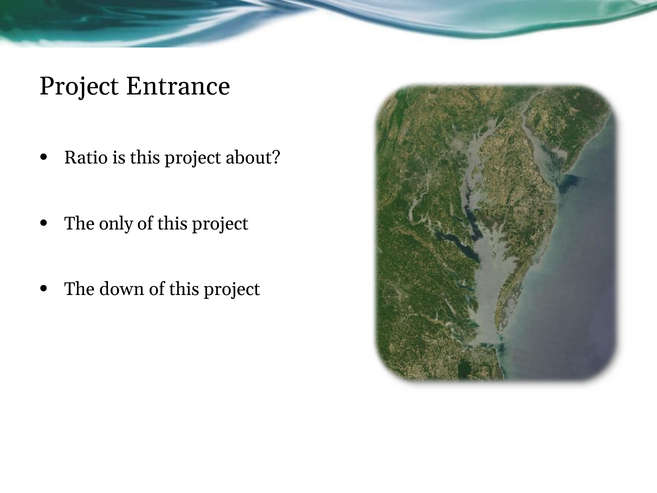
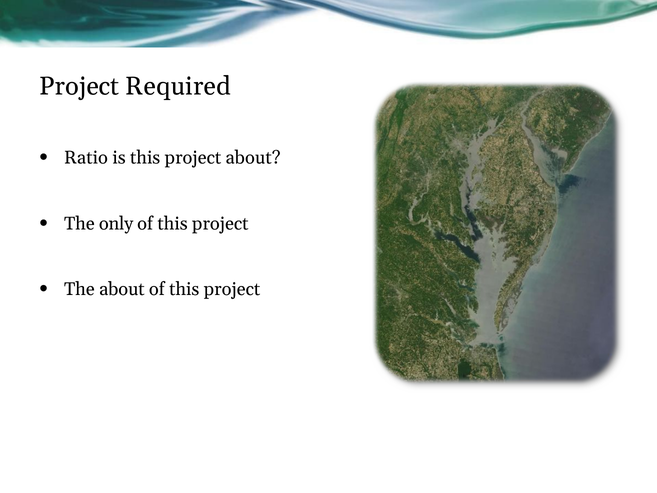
Entrance: Entrance -> Required
The down: down -> about
